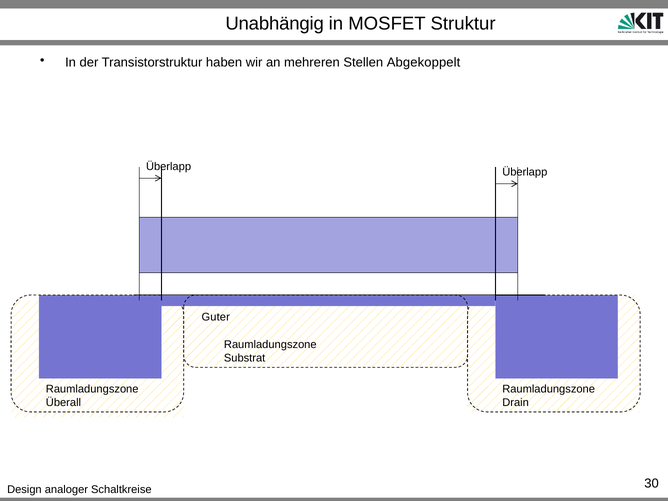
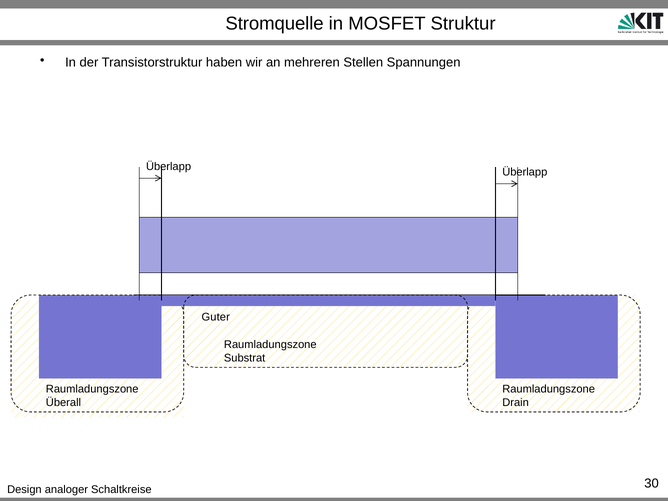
Unabhängig: Unabhängig -> Stromquelle
Abgekoppelt: Abgekoppelt -> Spannungen
